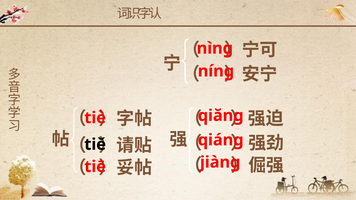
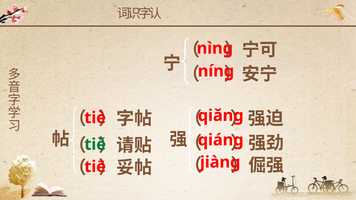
tiě colour: black -> green
